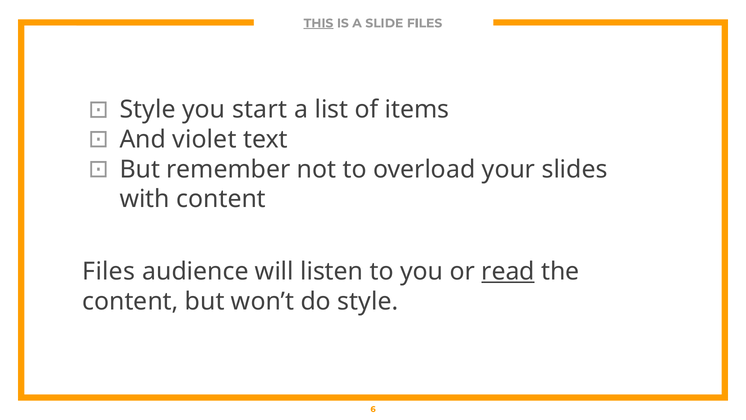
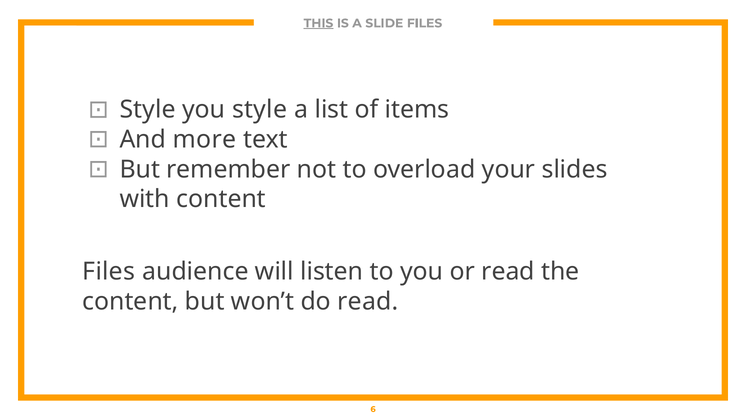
you start: start -> style
violet: violet -> more
read at (508, 271) underline: present -> none
do style: style -> read
